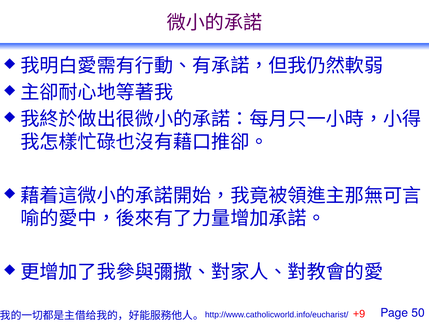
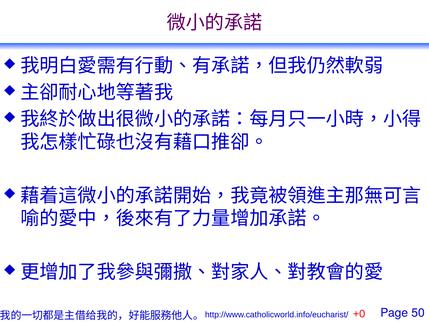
+9: +9 -> +0
